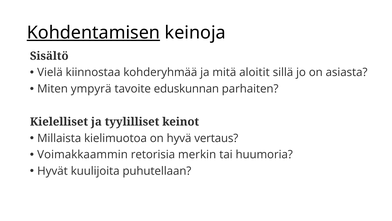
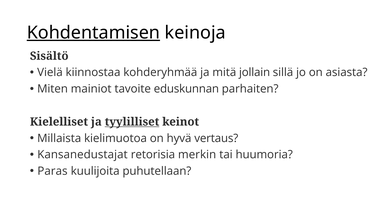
aloitit: aloitit -> jollain
ympyrä: ympyrä -> mainiot
tyylilliset underline: none -> present
Voimakkaammin: Voimakkaammin -> Kansanedustajat
Hyvät: Hyvät -> Paras
